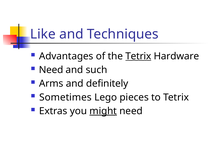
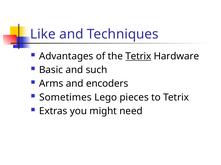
Need at (51, 70): Need -> Basic
definitely: definitely -> encoders
might underline: present -> none
